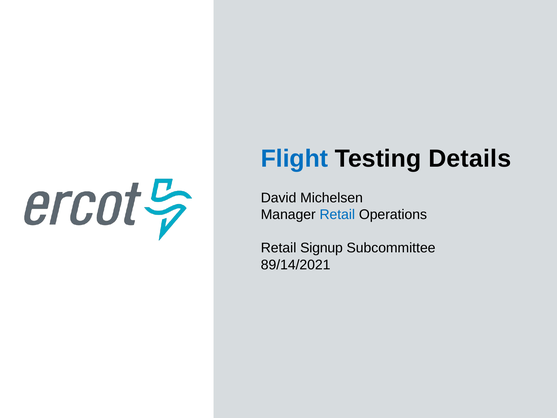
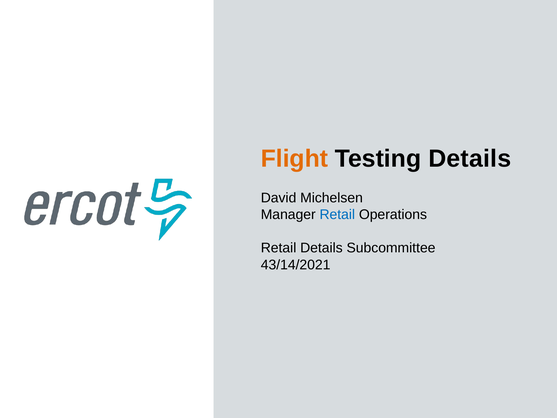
Flight colour: blue -> orange
Retail Signup: Signup -> Details
89/14/2021: 89/14/2021 -> 43/14/2021
